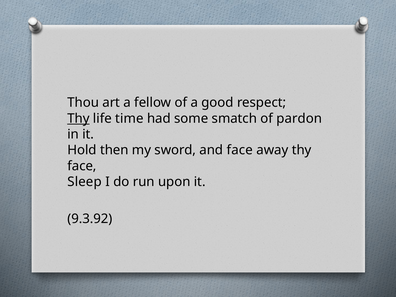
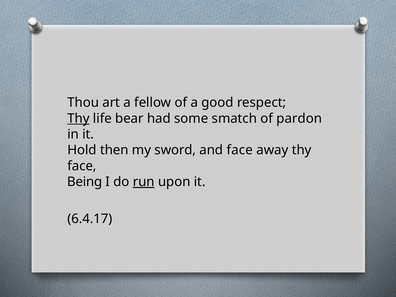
time: time -> bear
Sleep: Sleep -> Being
run underline: none -> present
9.3.92: 9.3.92 -> 6.4.17
